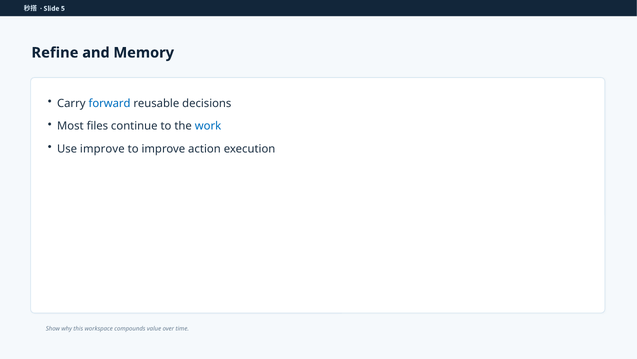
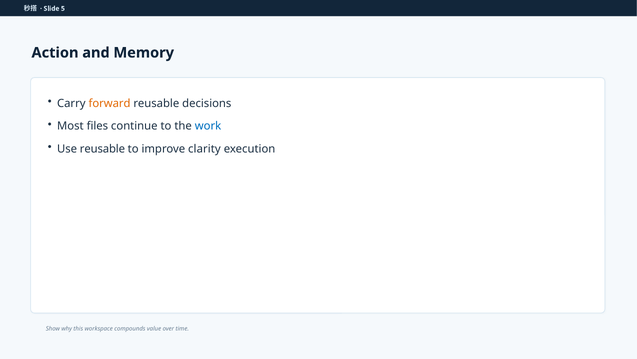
Refine: Refine -> Action
forward colour: blue -> orange
Use improve: improve -> reusable
action: action -> clarity
